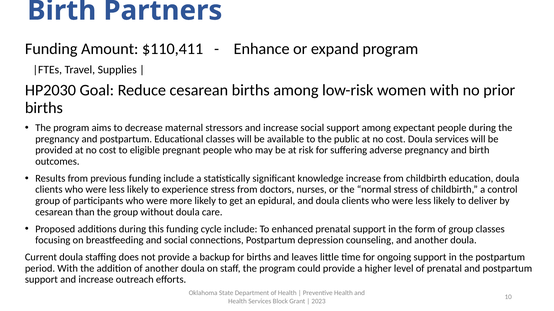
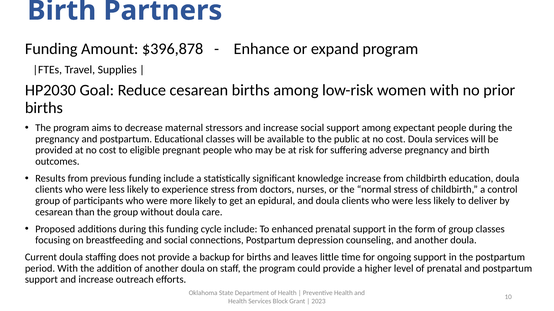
$110,411: $110,411 -> $396,878
